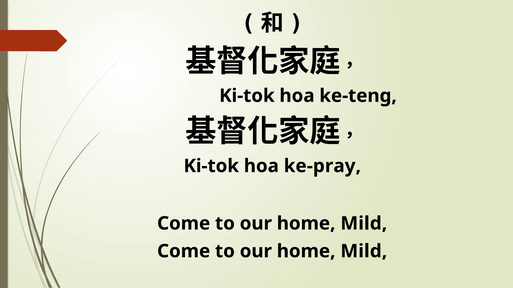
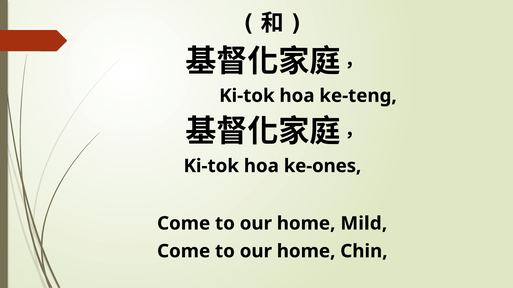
ke-pray: ke-pray -> ke-ones
Mild at (364, 252): Mild -> Chin
